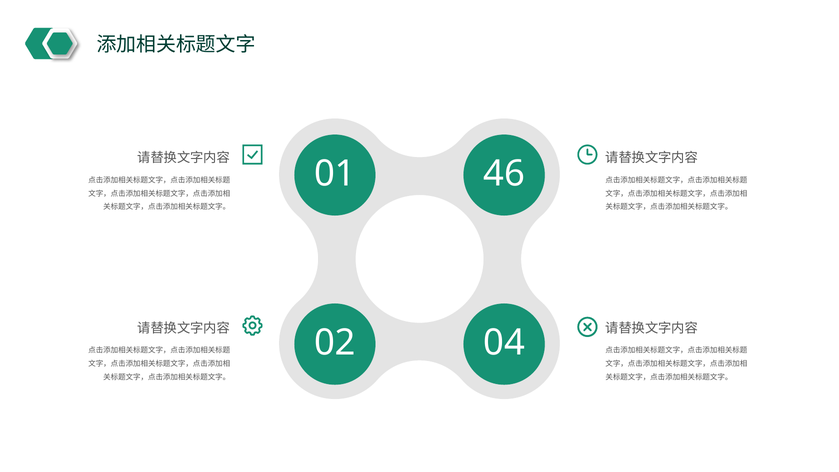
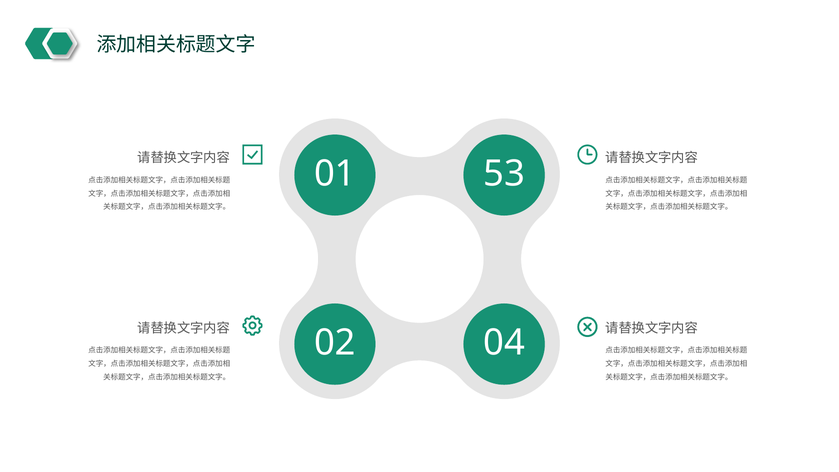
46: 46 -> 53
